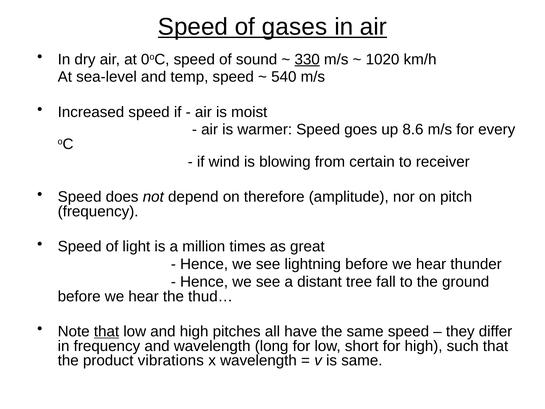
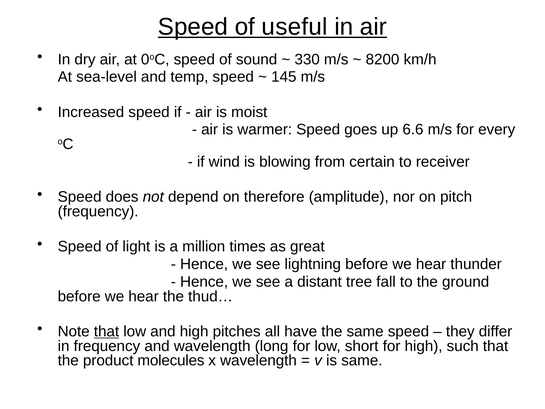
gases: gases -> useful
330 underline: present -> none
1020: 1020 -> 8200
540: 540 -> 145
8.6: 8.6 -> 6.6
vibrations: vibrations -> molecules
